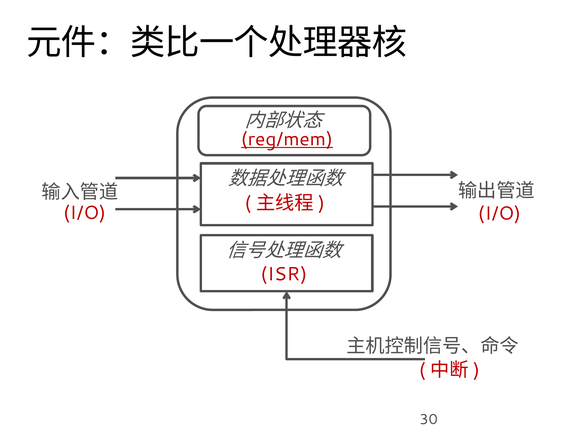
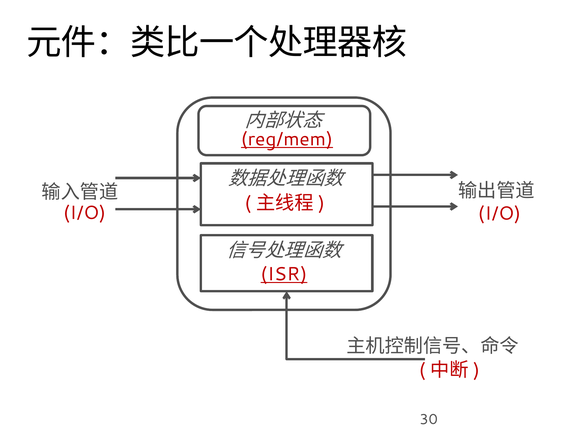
ISR underline: none -> present
